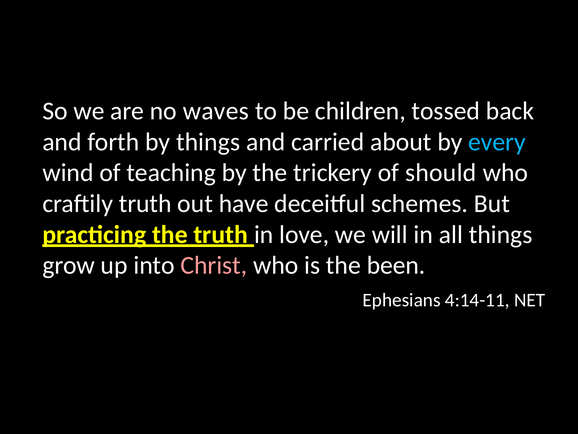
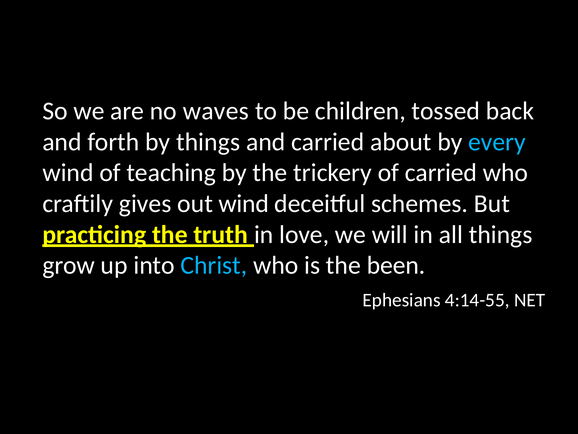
of should: should -> carried
craftily truth: truth -> gives
out have: have -> wind
Christ colour: pink -> light blue
4:14-11: 4:14-11 -> 4:14-55
